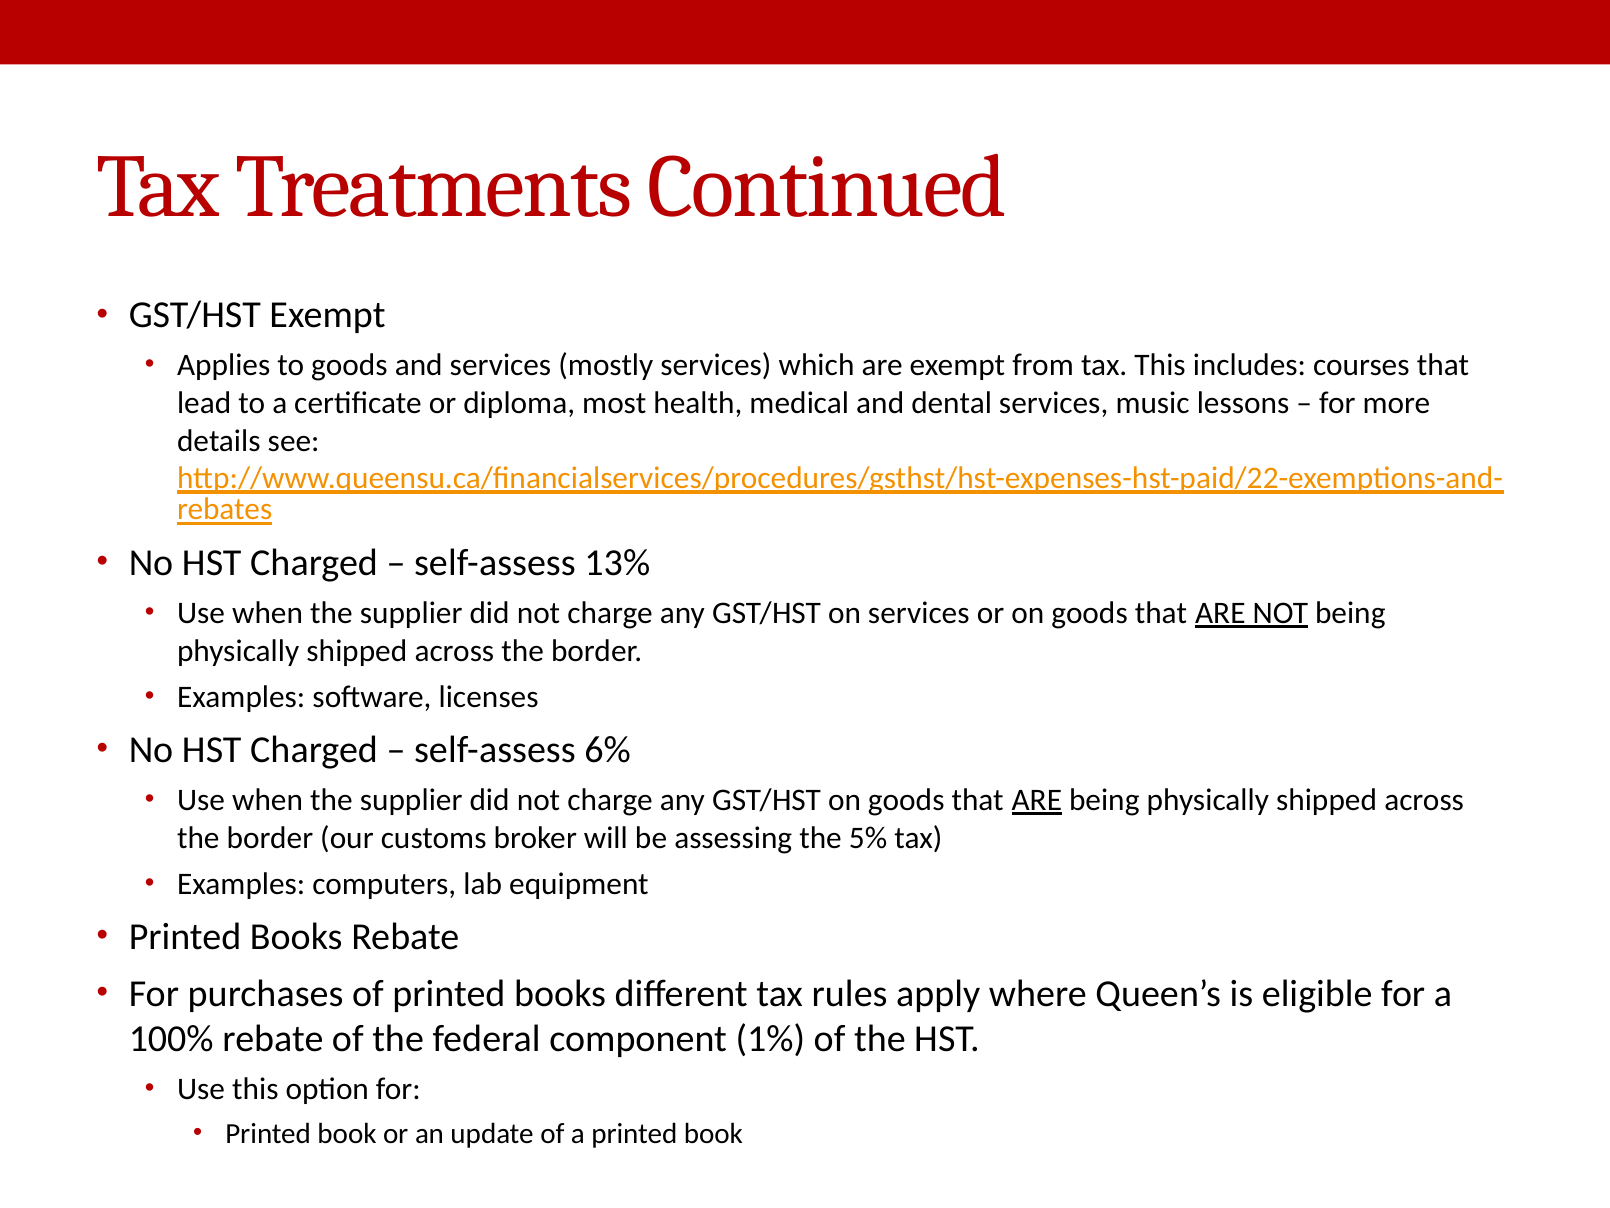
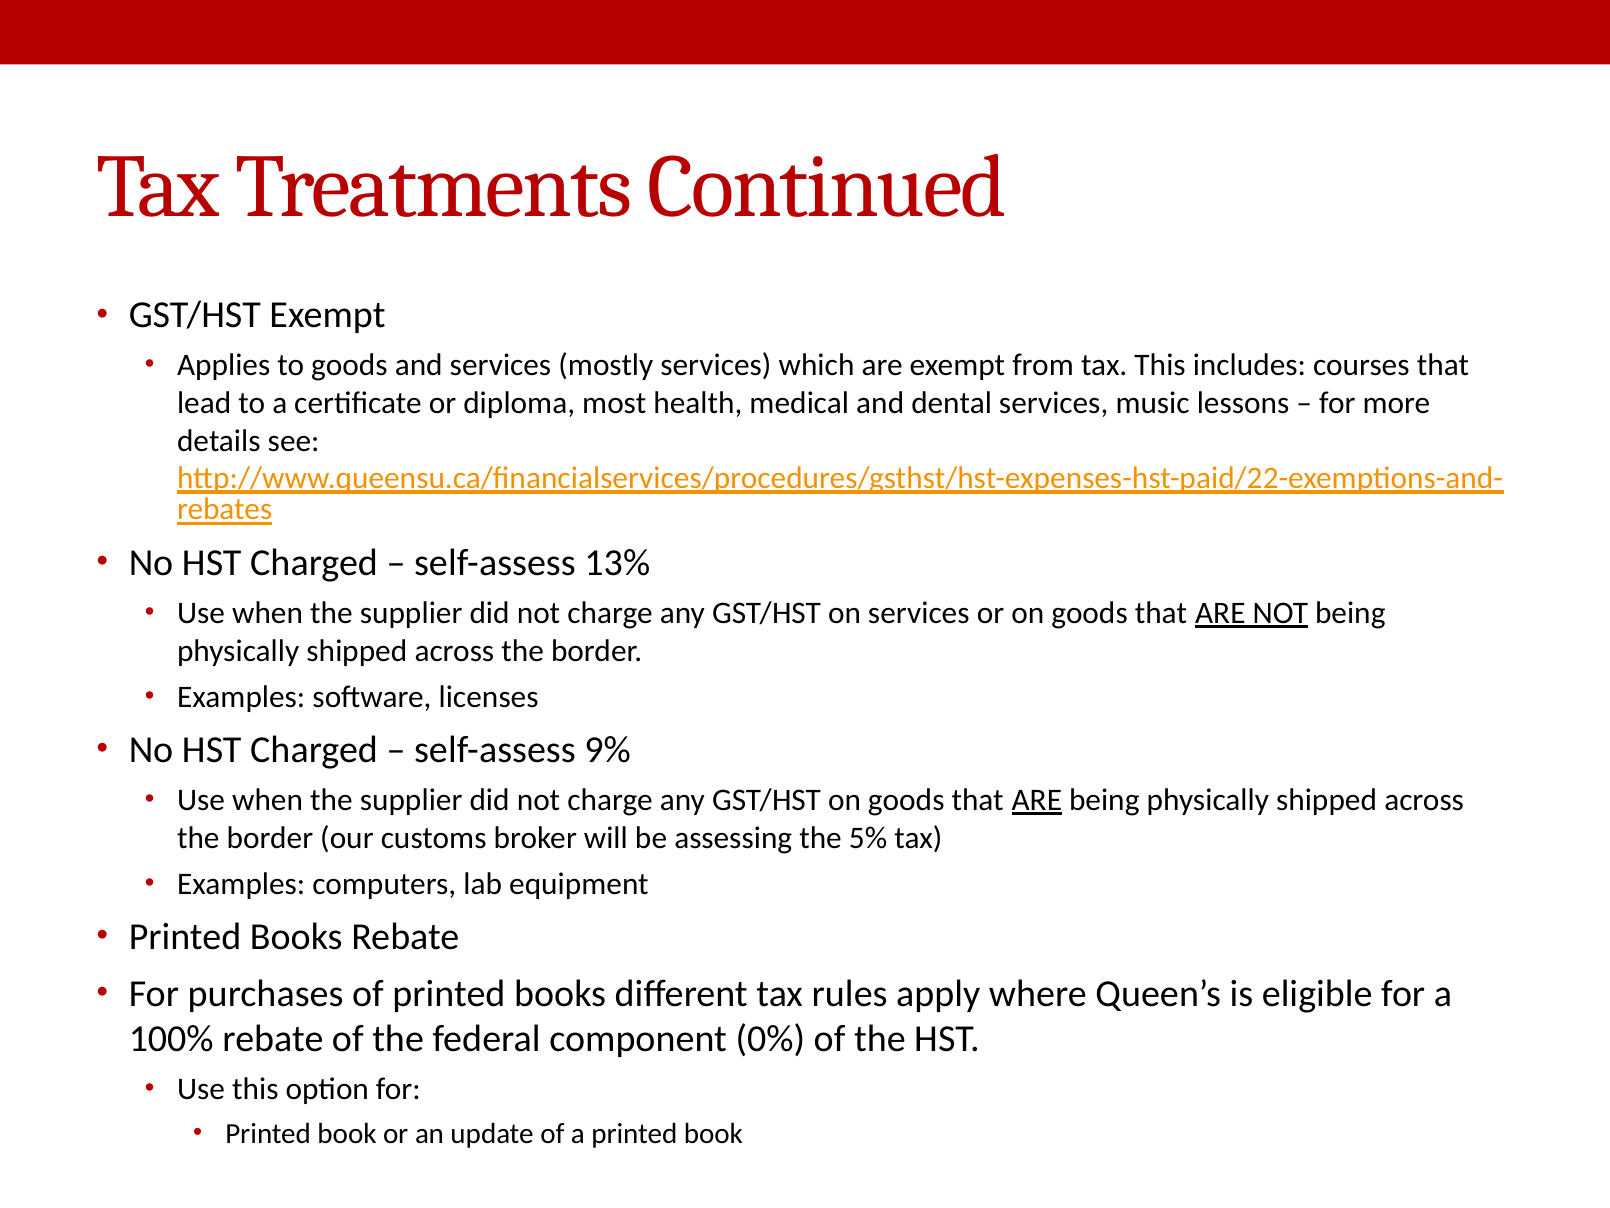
6%: 6% -> 9%
1%: 1% -> 0%
